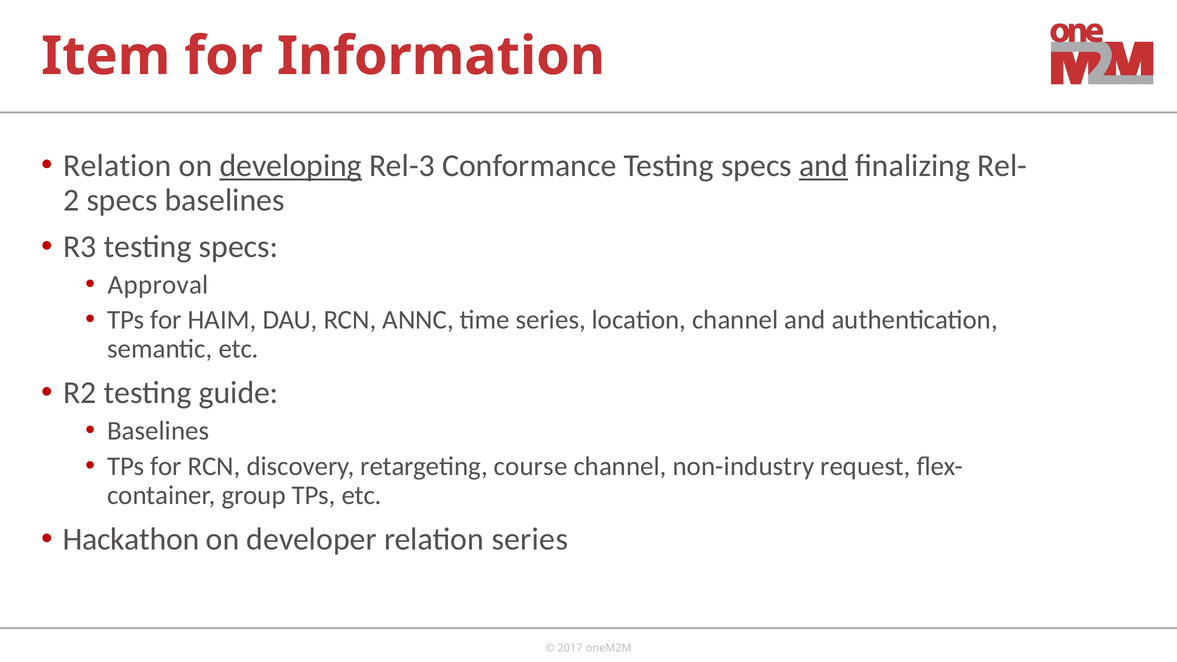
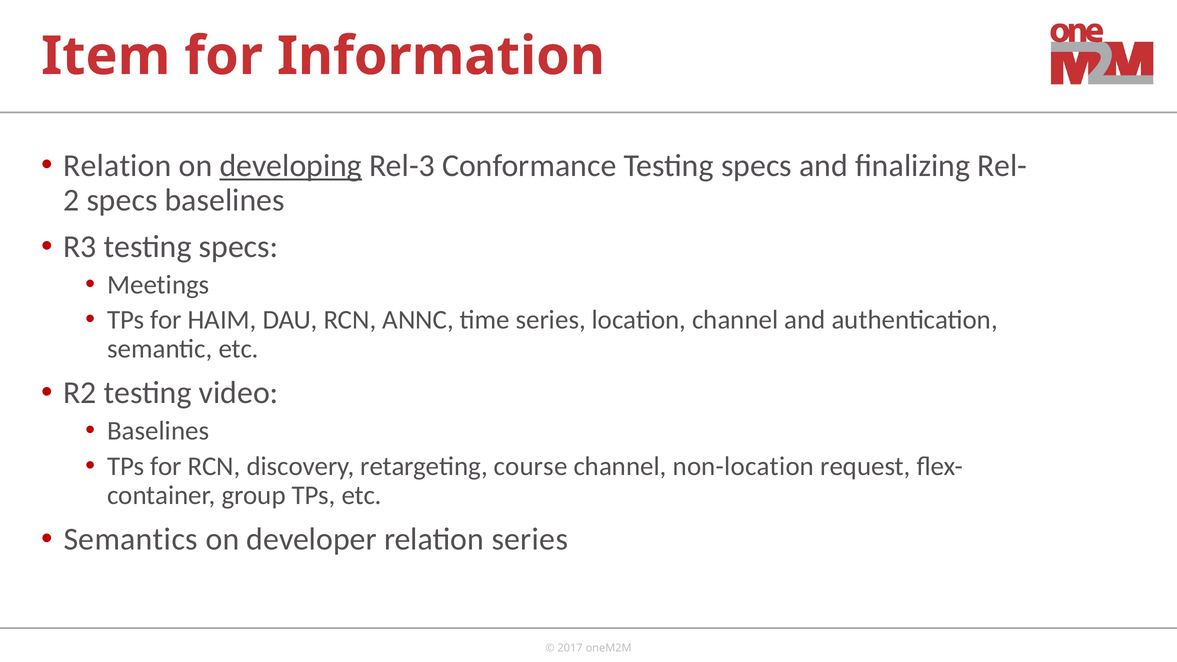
and at (824, 166) underline: present -> none
Approval: Approval -> Meetings
guide: guide -> video
non-industry: non-industry -> non-location
Hackathon: Hackathon -> Semantics
